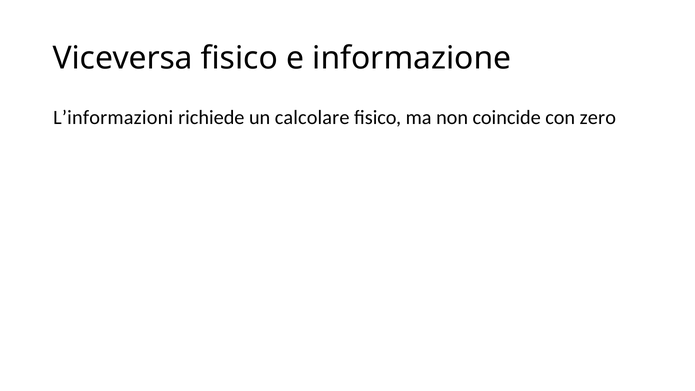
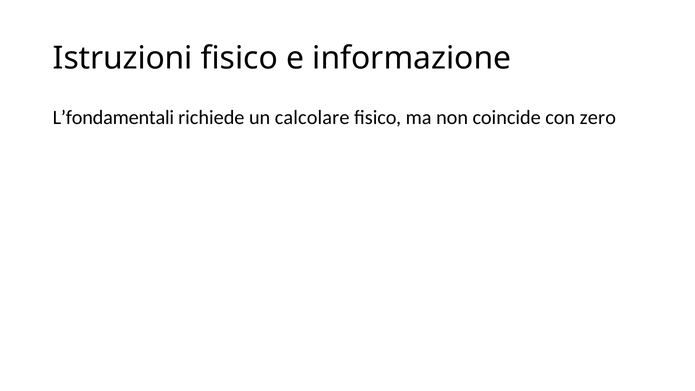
Viceversa: Viceversa -> Istruzioni
L’informazioni: L’informazioni -> L’fondamentali
